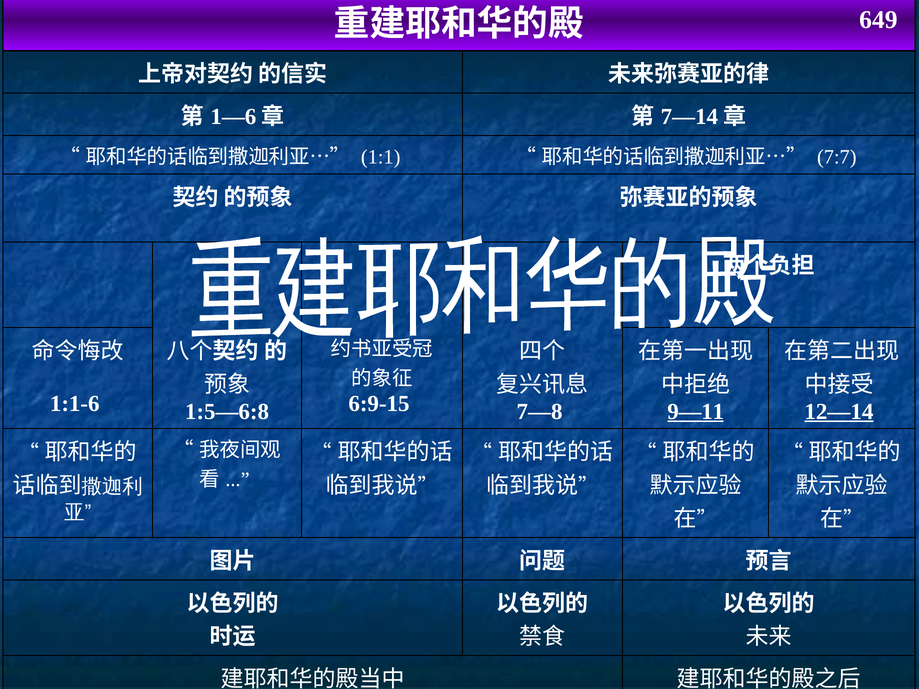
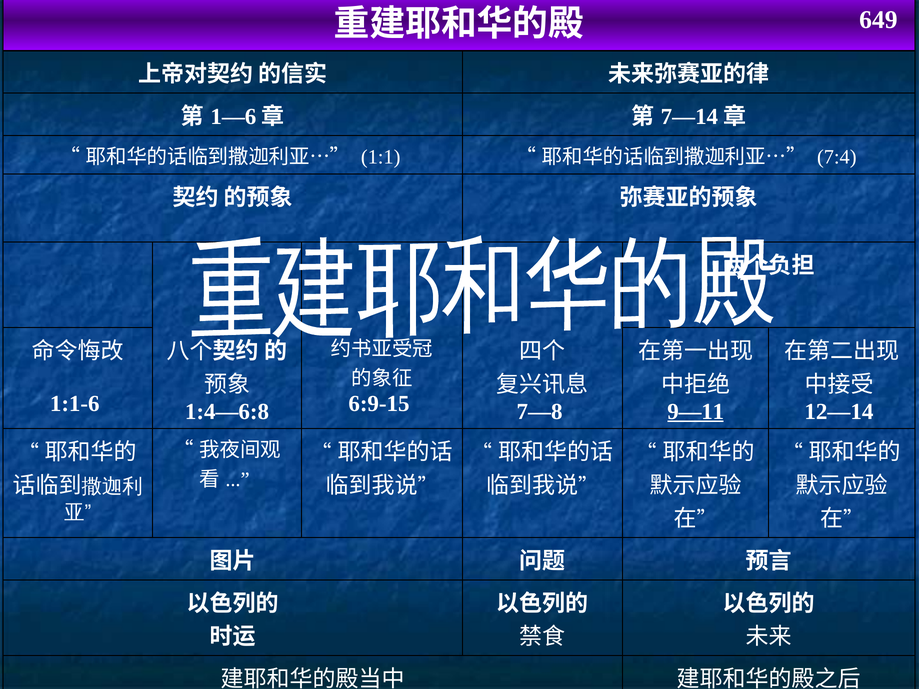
7:7: 7:7 -> 7:4
1:5—6:8: 1:5—6:8 -> 1:4—6:8
12—14 underline: present -> none
